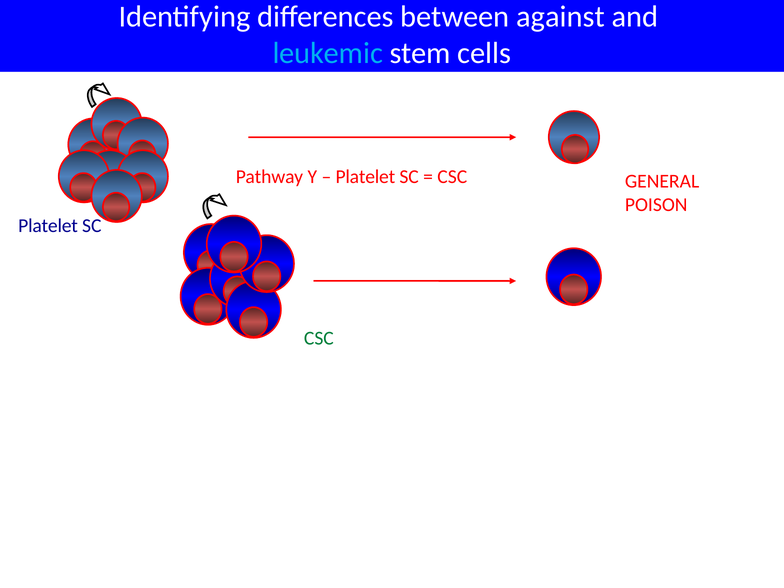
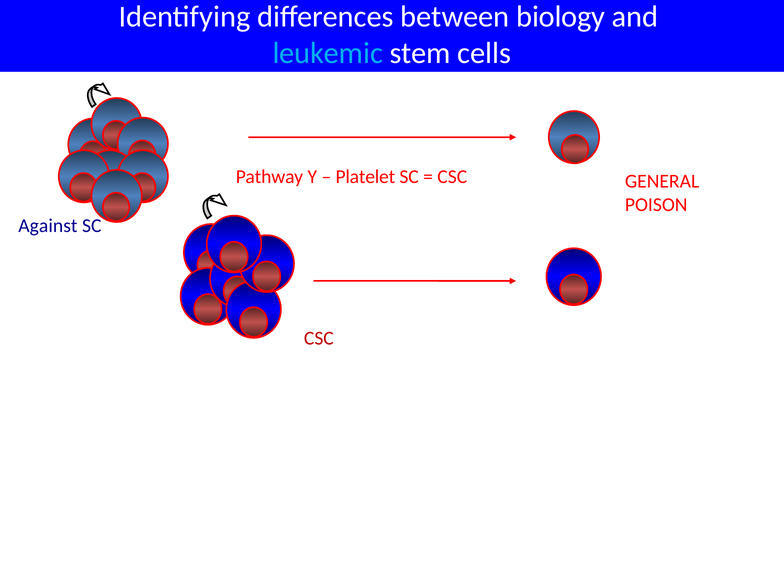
against: against -> biology
Platelet at (48, 226): Platelet -> Against
CSC at (319, 338) colour: green -> red
